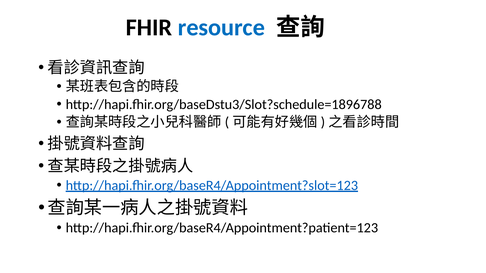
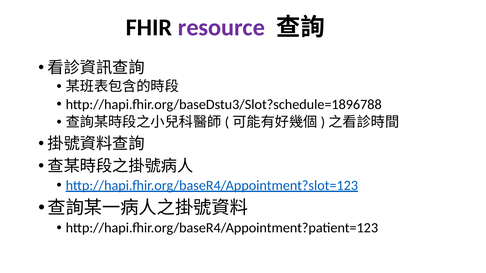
resource colour: blue -> purple
